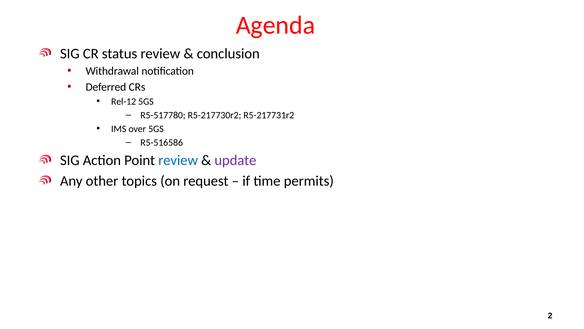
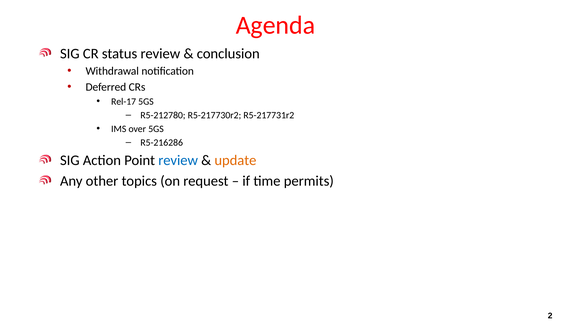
Rel-12: Rel-12 -> Rel-17
R5-517780: R5-517780 -> R5-212780
R5-516586: R5-516586 -> R5-216286
update colour: purple -> orange
